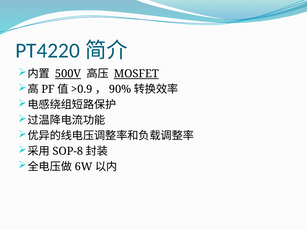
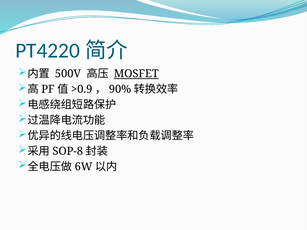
500V underline: present -> none
